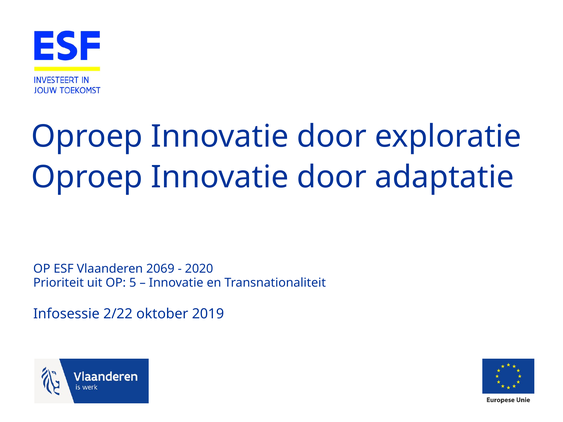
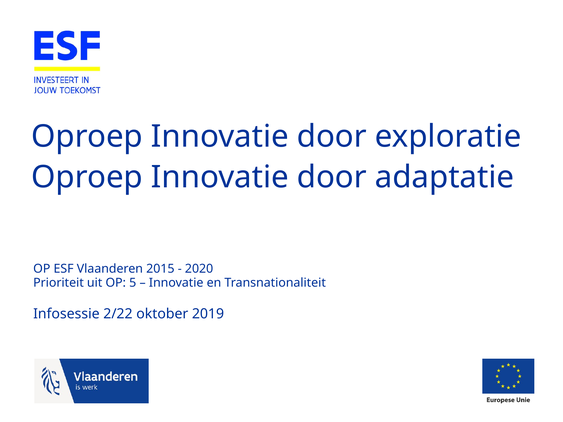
2069: 2069 -> 2015
